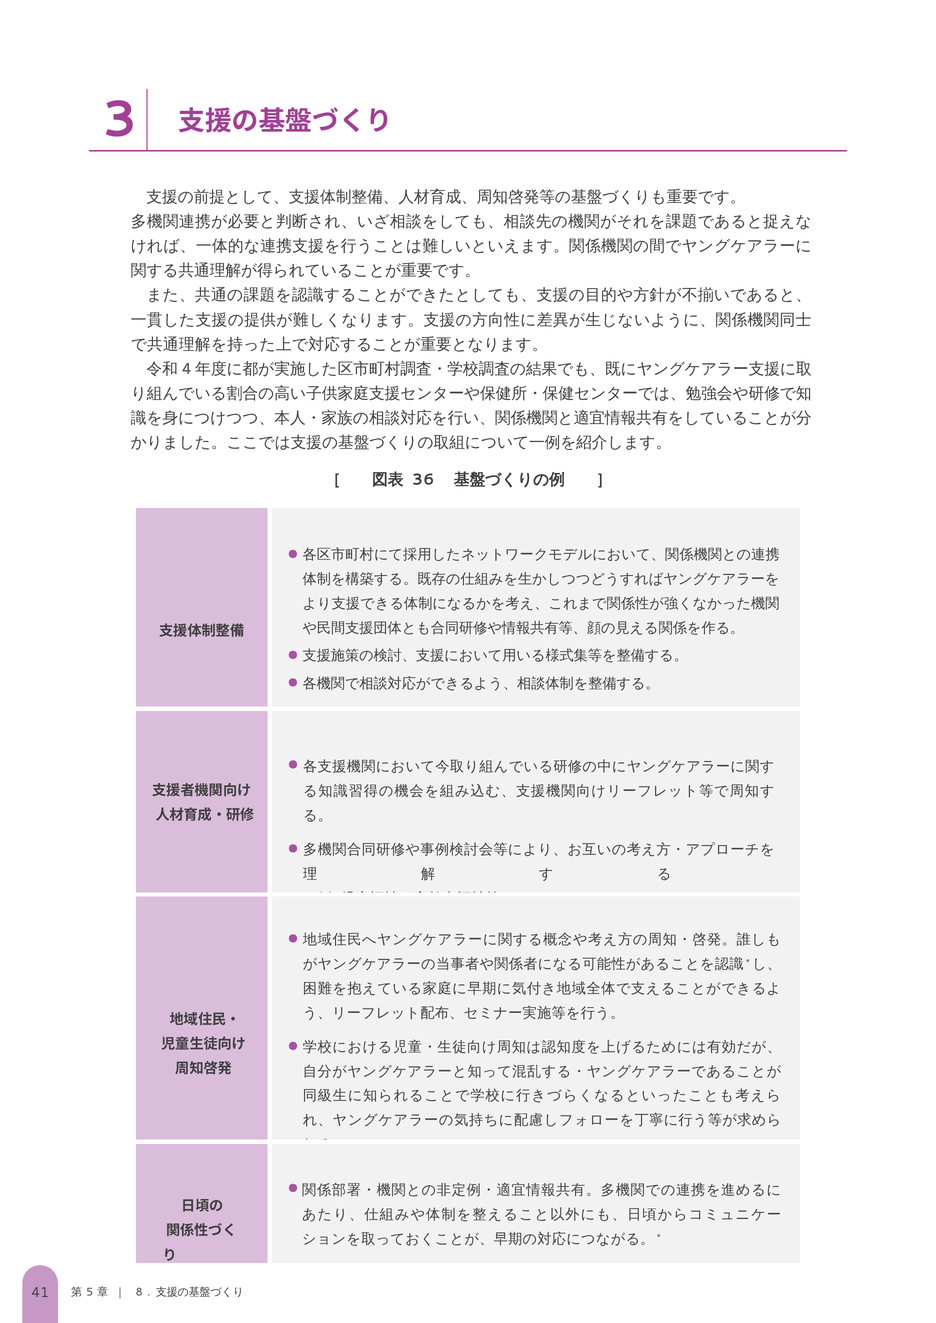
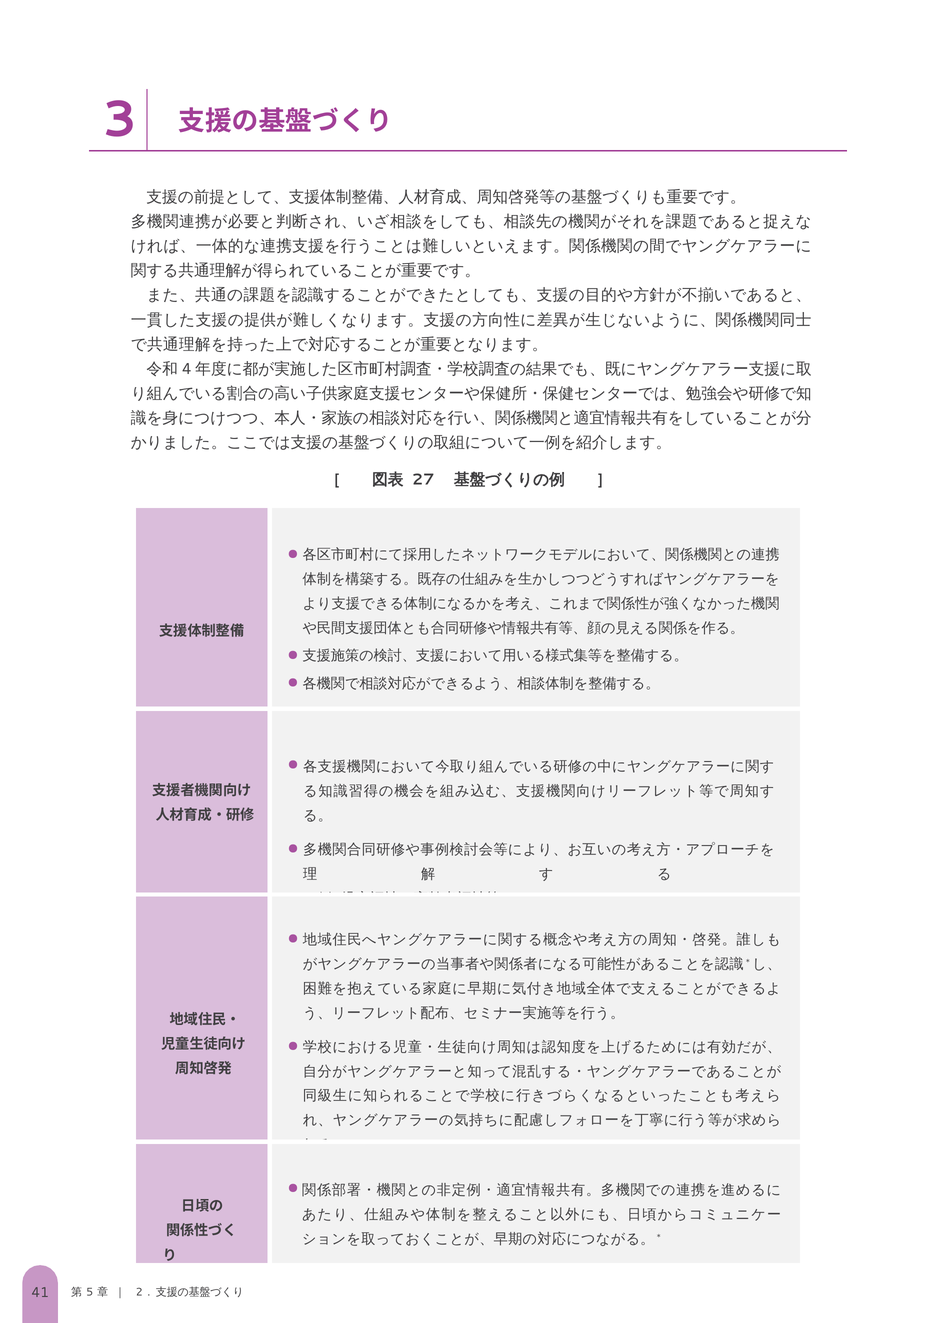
36: 36 -> 27
8: 8 -> 2
